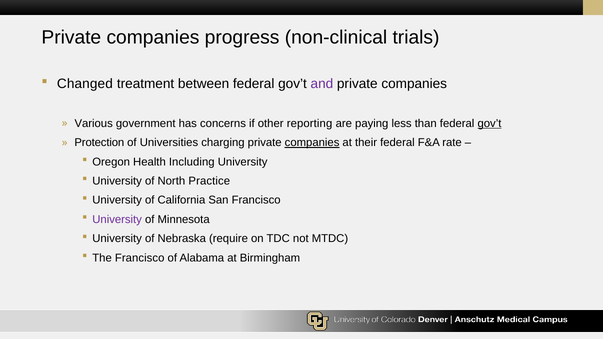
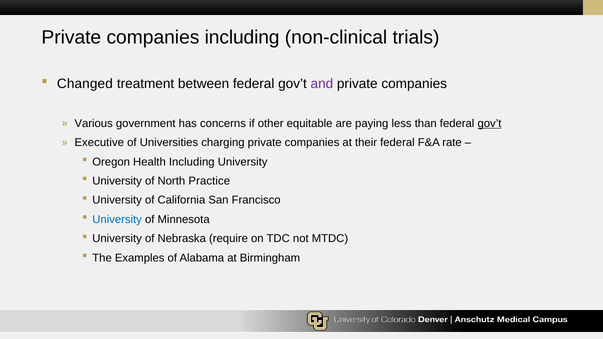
companies progress: progress -> including
reporting: reporting -> equitable
Protection: Protection -> Executive
companies at (312, 143) underline: present -> none
University at (117, 220) colour: purple -> blue
The Francisco: Francisco -> Examples
